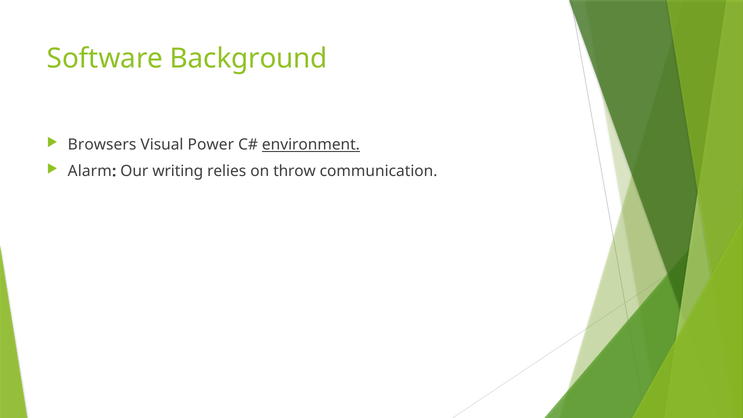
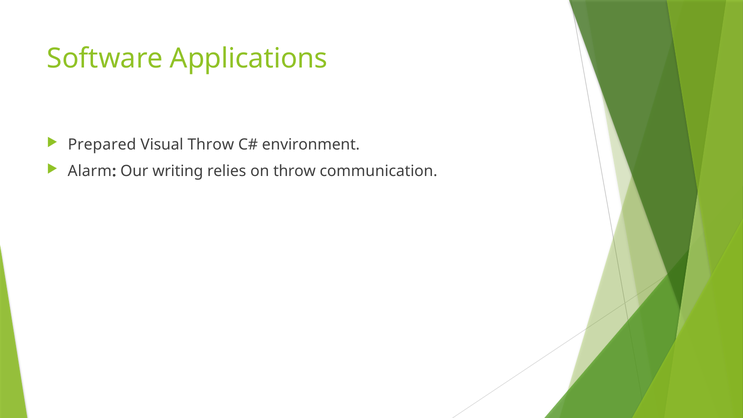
Background: Background -> Applications
Browsers: Browsers -> Prepared
Visual Power: Power -> Throw
environment underline: present -> none
